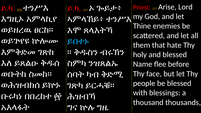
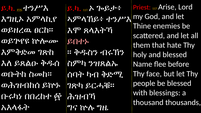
ይበተኑ colour: light blue -> pink
